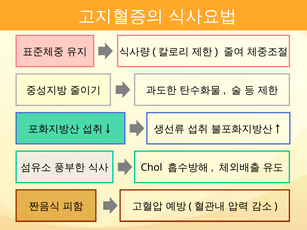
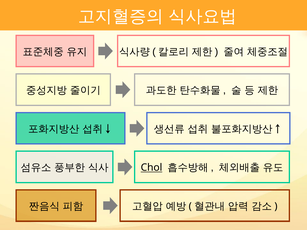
Chol underline: none -> present
